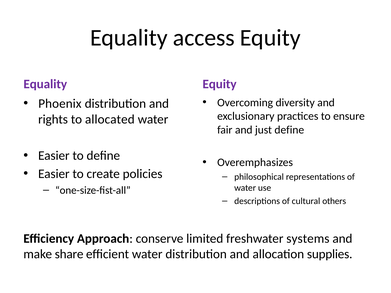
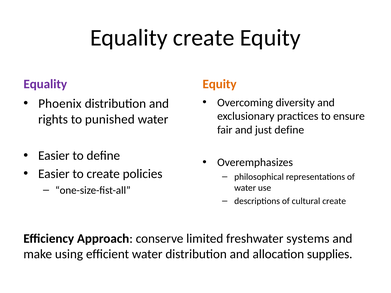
Equality access: access -> create
Equity at (220, 84) colour: purple -> orange
allocated: allocated -> punished
cultural others: others -> create
share: share -> using
